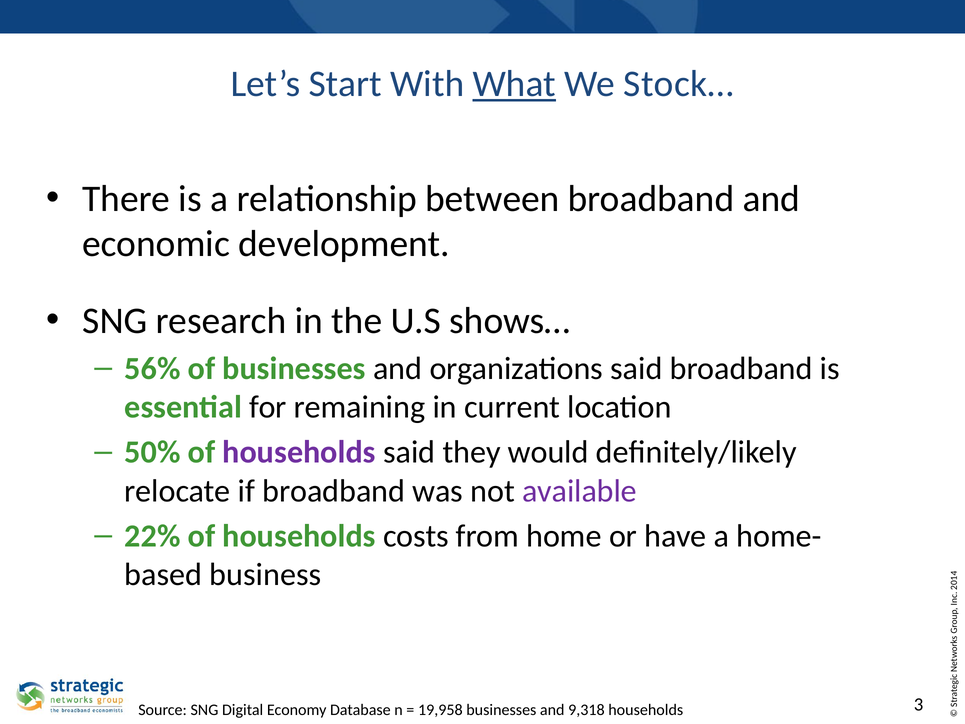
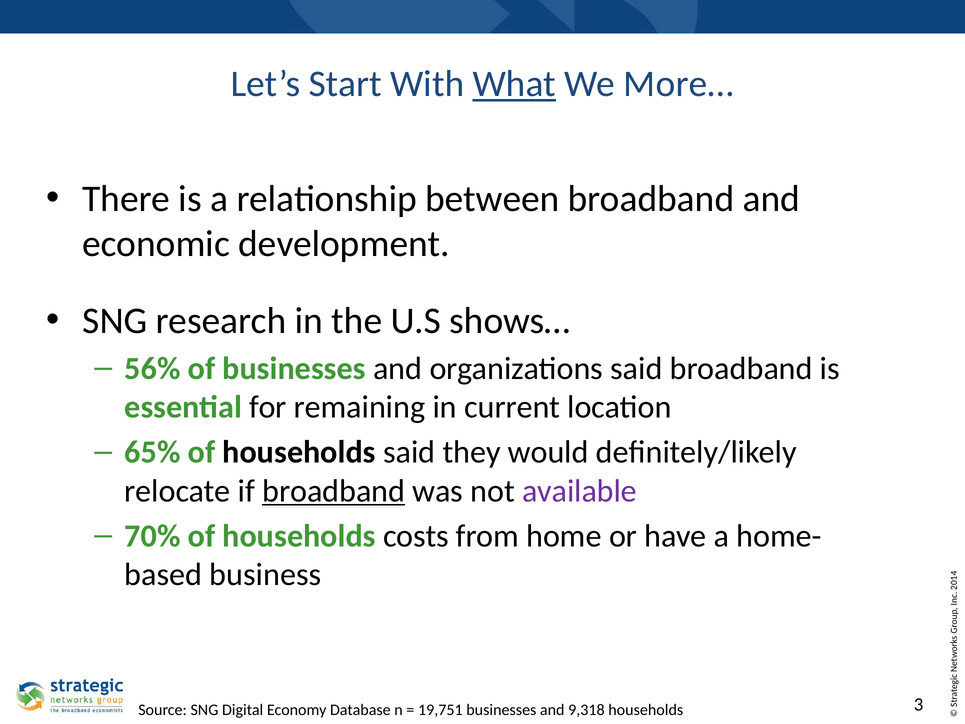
Stock…: Stock… -> More…
50%: 50% -> 65%
households at (299, 452) colour: purple -> black
broadband at (334, 491) underline: none -> present
22%: 22% -> 70%
19,958: 19,958 -> 19,751
